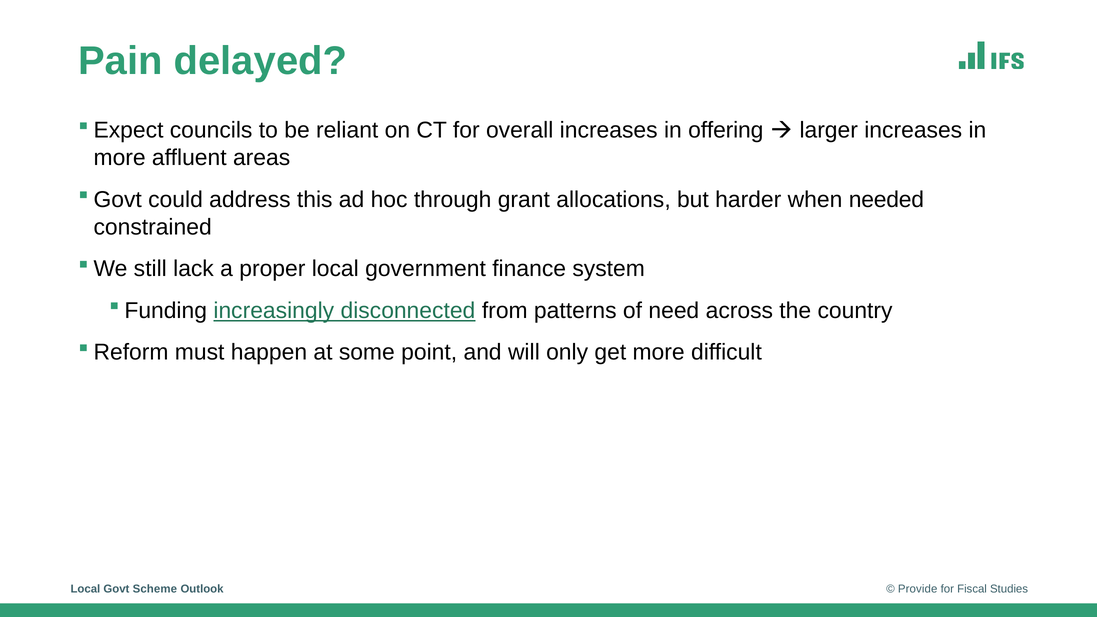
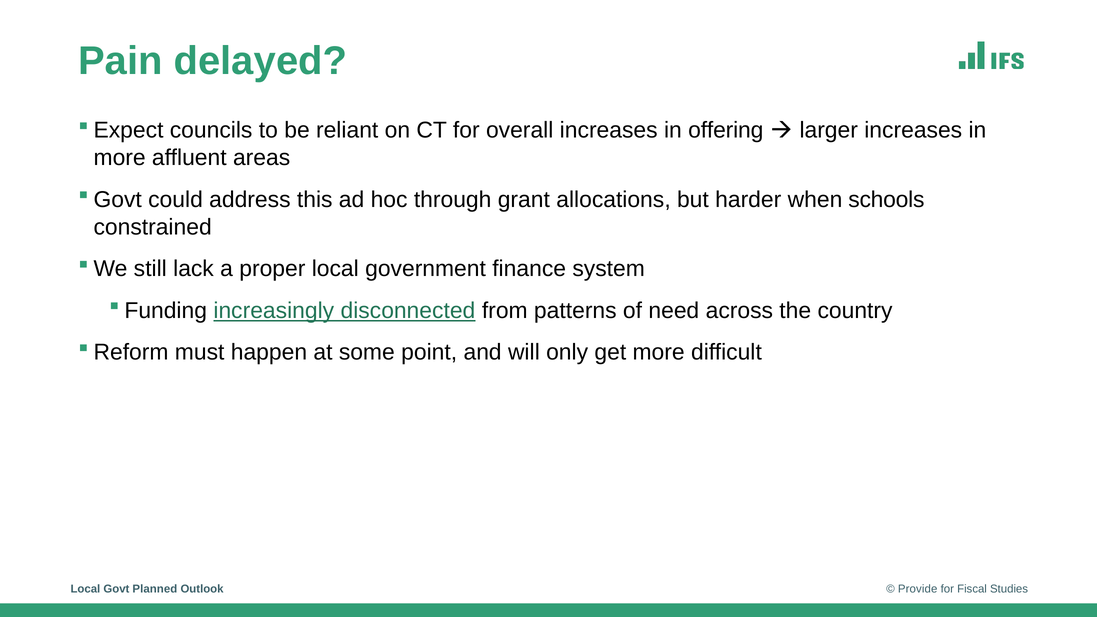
needed: needed -> schools
Scheme: Scheme -> Planned
